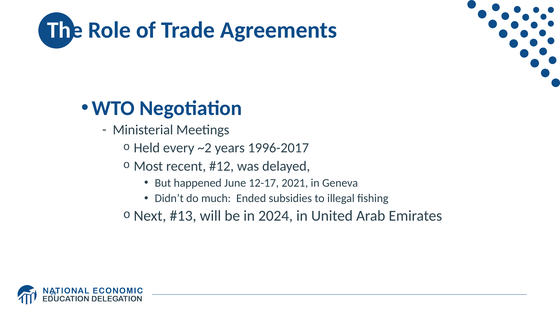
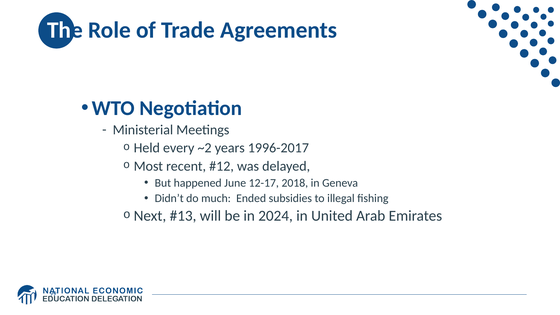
2021: 2021 -> 2018
